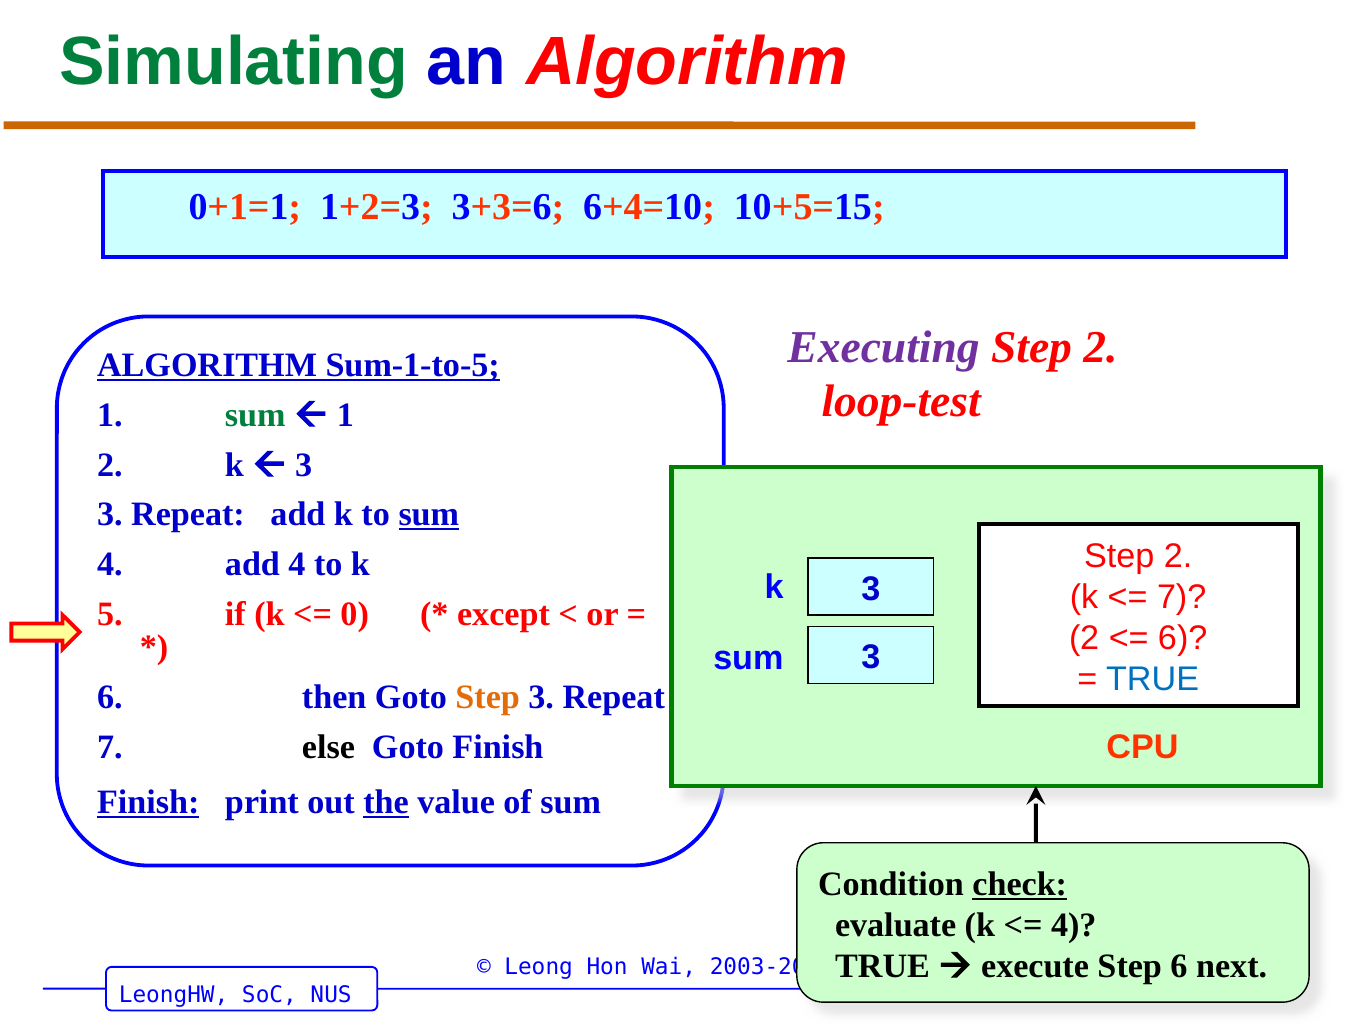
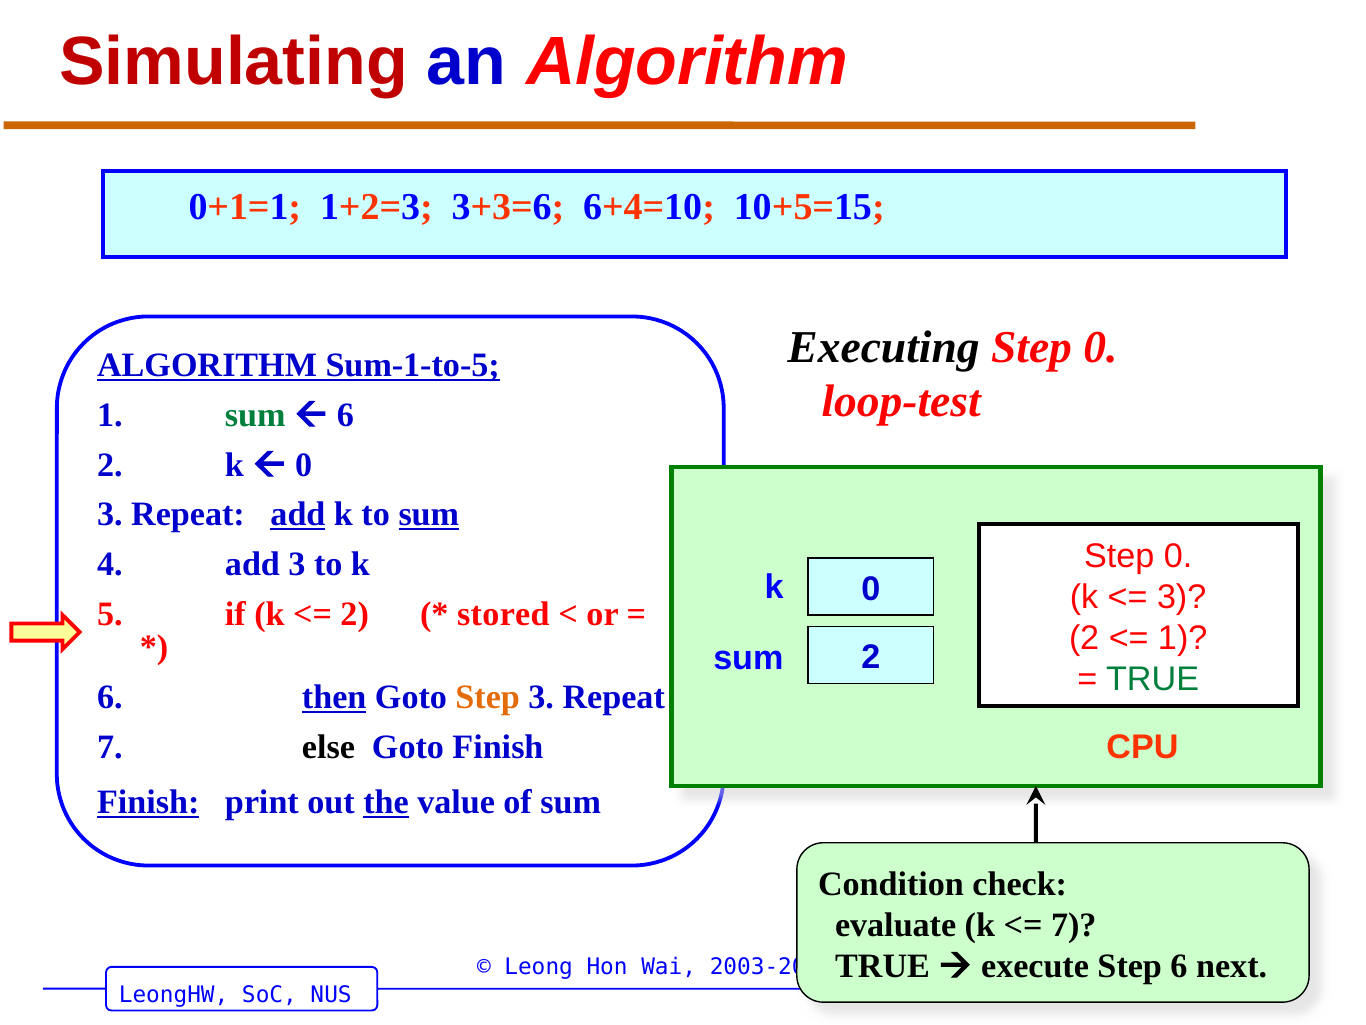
Simulating colour: green -> red
Executing colour: purple -> black
2 at (1100, 347): 2 -> 0
1 at (345, 415): 1 -> 6
3 at (304, 465): 3 -> 0
add at (298, 514) underline: none -> present
2 at (1178, 556): 2 -> 0
add 4: 4 -> 3
k 3: 3 -> 0
7 at (1182, 597): 7 -> 3
0 at (355, 614): 0 -> 2
except: except -> stored
6 at (1183, 638): 6 -> 1
sum 3: 3 -> 2
TRUE at (1153, 679) colour: blue -> green
then underline: none -> present
check underline: present -> none
4 at (1074, 924): 4 -> 7
